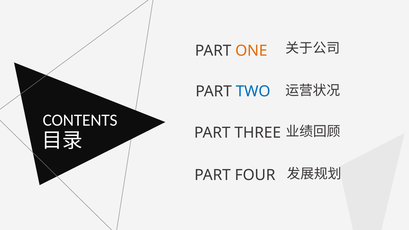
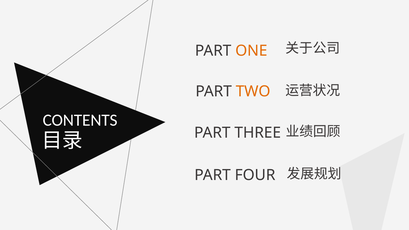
TWO colour: blue -> orange
